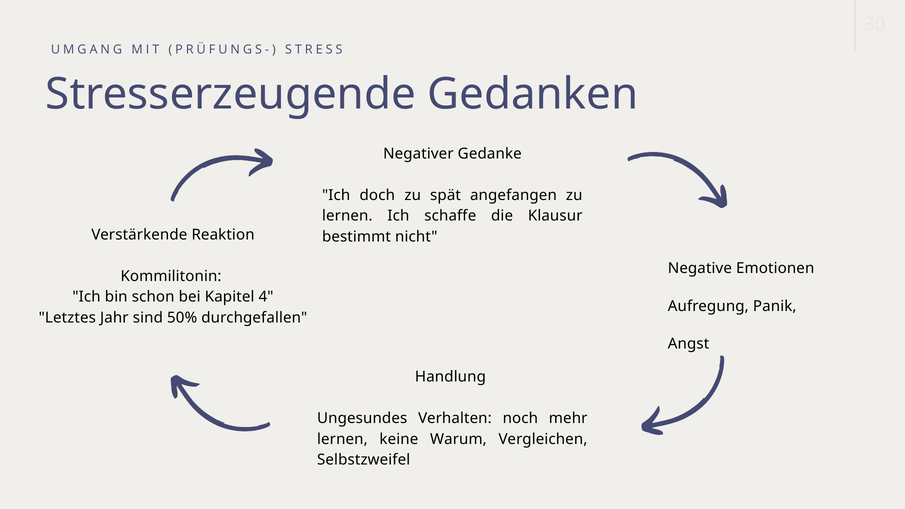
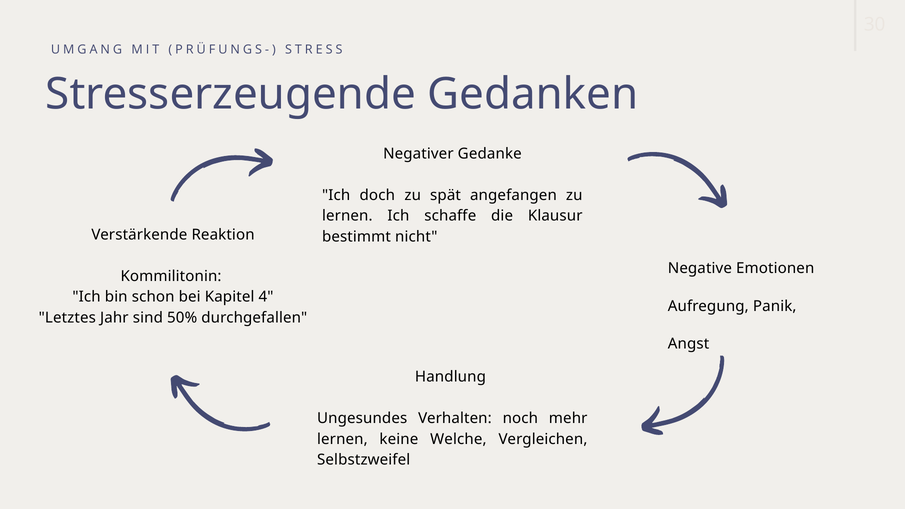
Warum: Warum -> Welche
